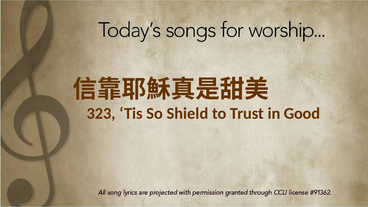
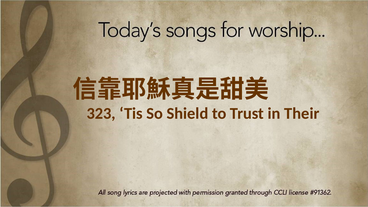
Good: Good -> Their
